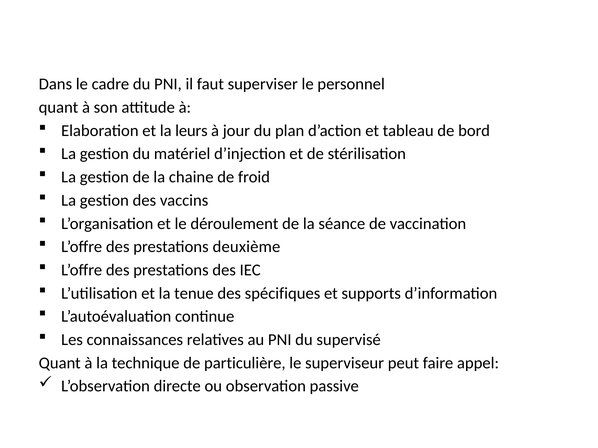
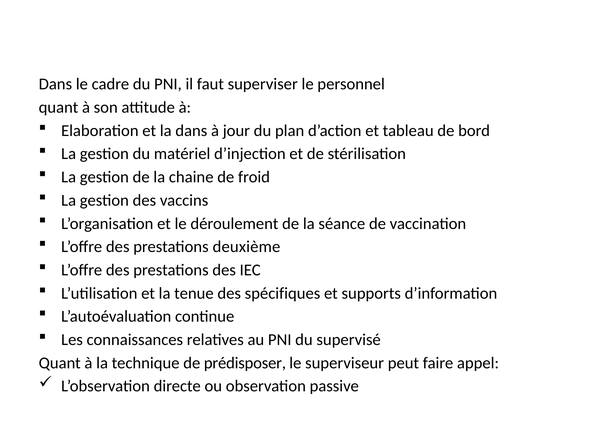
la leurs: leurs -> dans
particulière: particulière -> prédisposer
